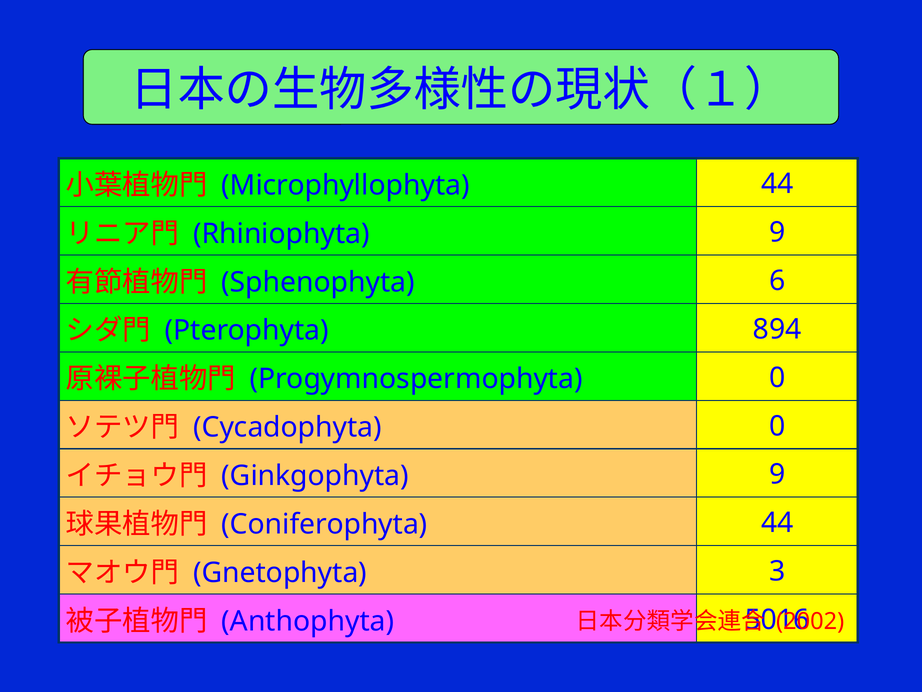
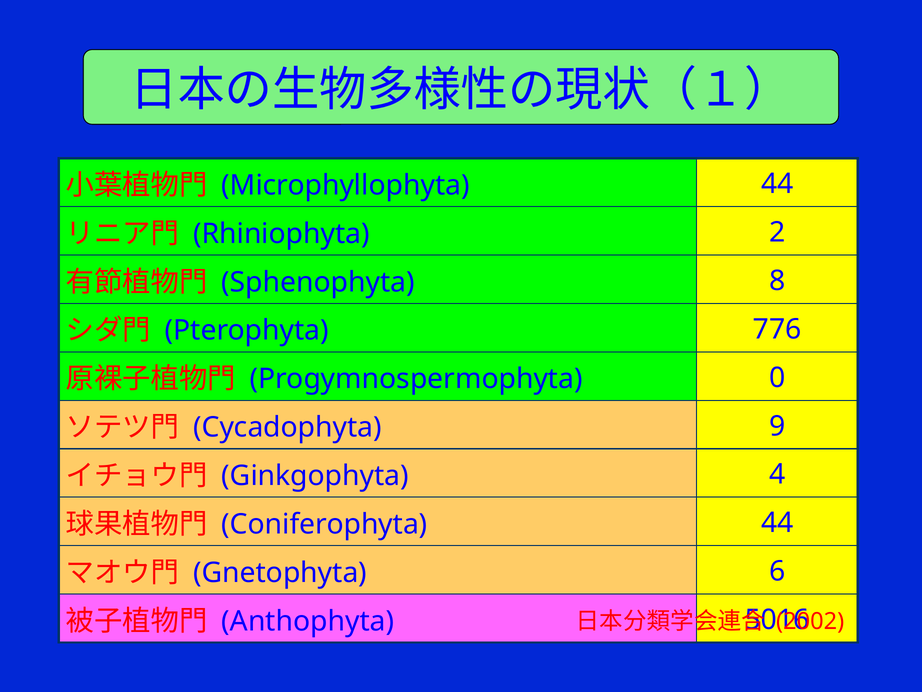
Rhiniophyta 9: 9 -> 2
6: 6 -> 8
894: 894 -> 776
Cycadophyta 0: 0 -> 9
Ginkgophyta 9: 9 -> 4
3: 3 -> 6
